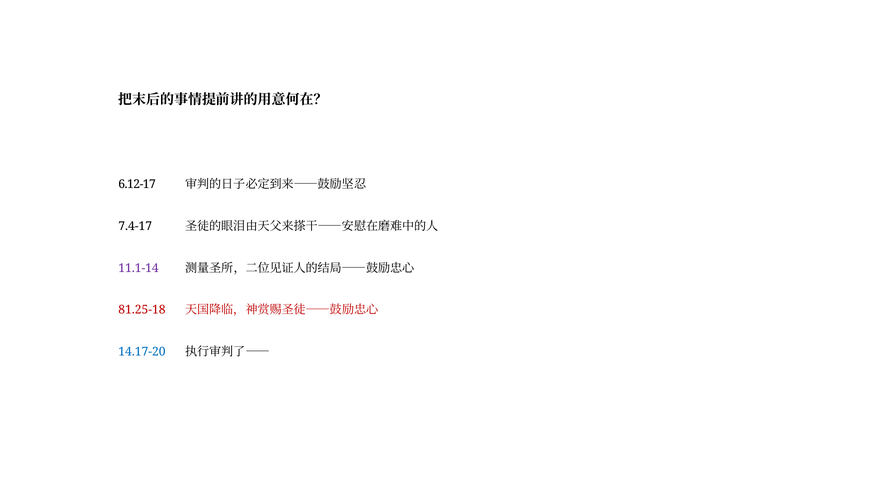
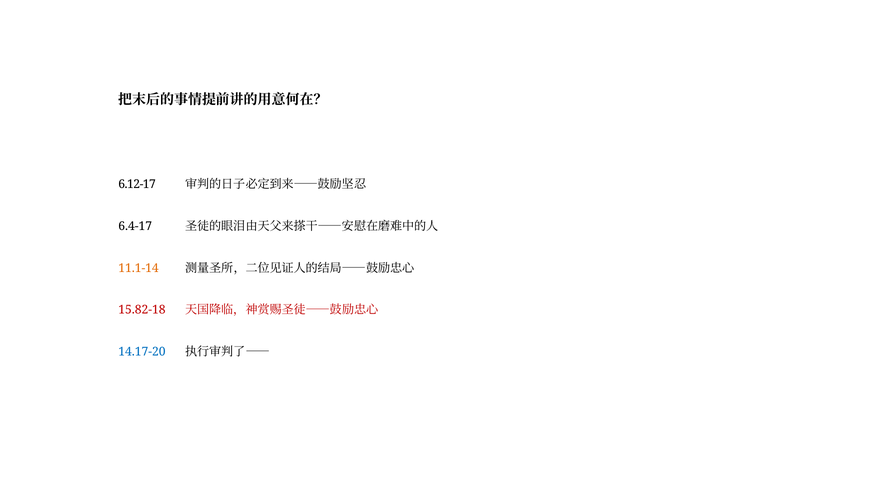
7.4-17: 7.4-17 -> 6.4-17
11.1-14 colour: purple -> orange
81.25-18: 81.25-18 -> 15.82-18
